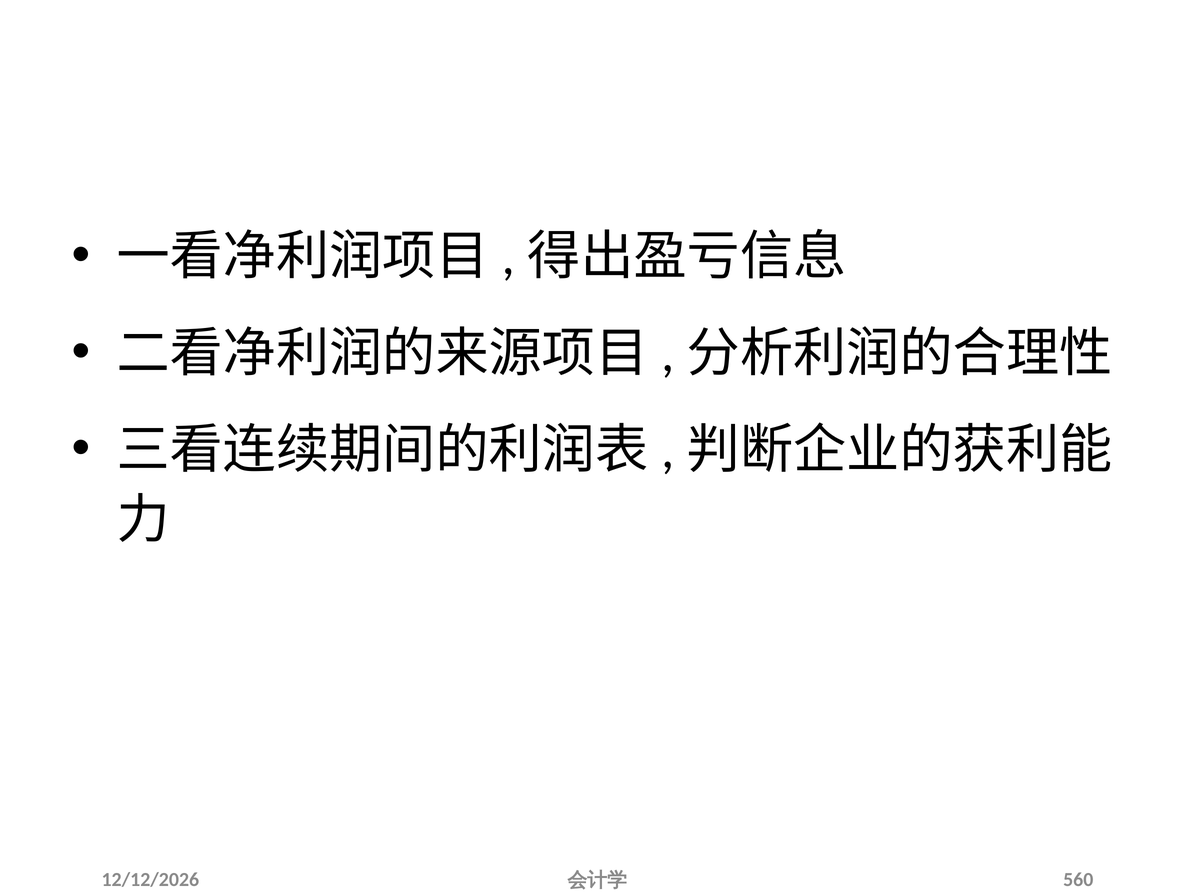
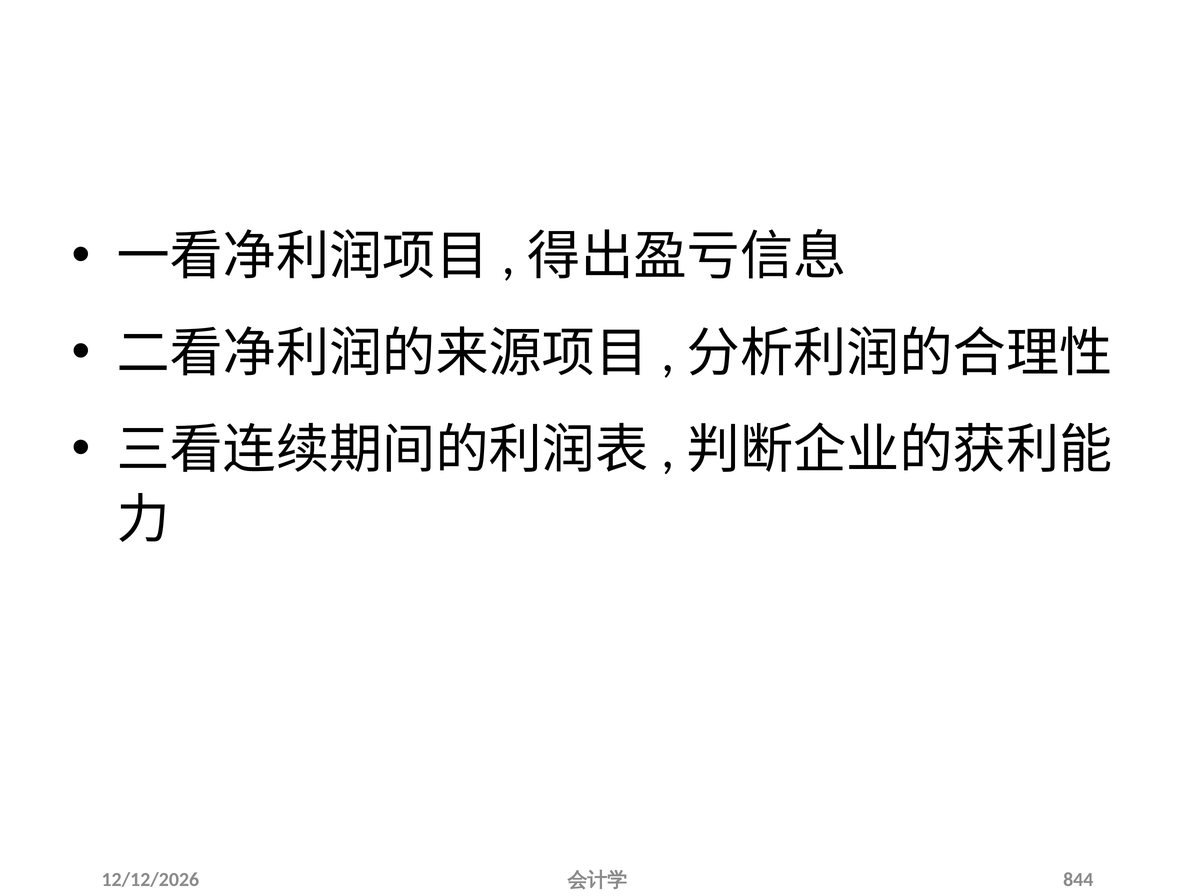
560: 560 -> 844
